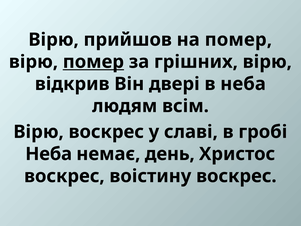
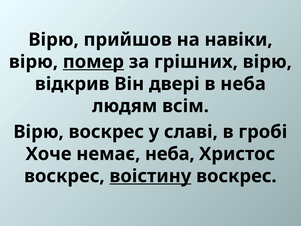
на помер: помер -> навіки
Неба at (49, 154): Неба -> Хоче
немає день: день -> неба
воістину underline: none -> present
